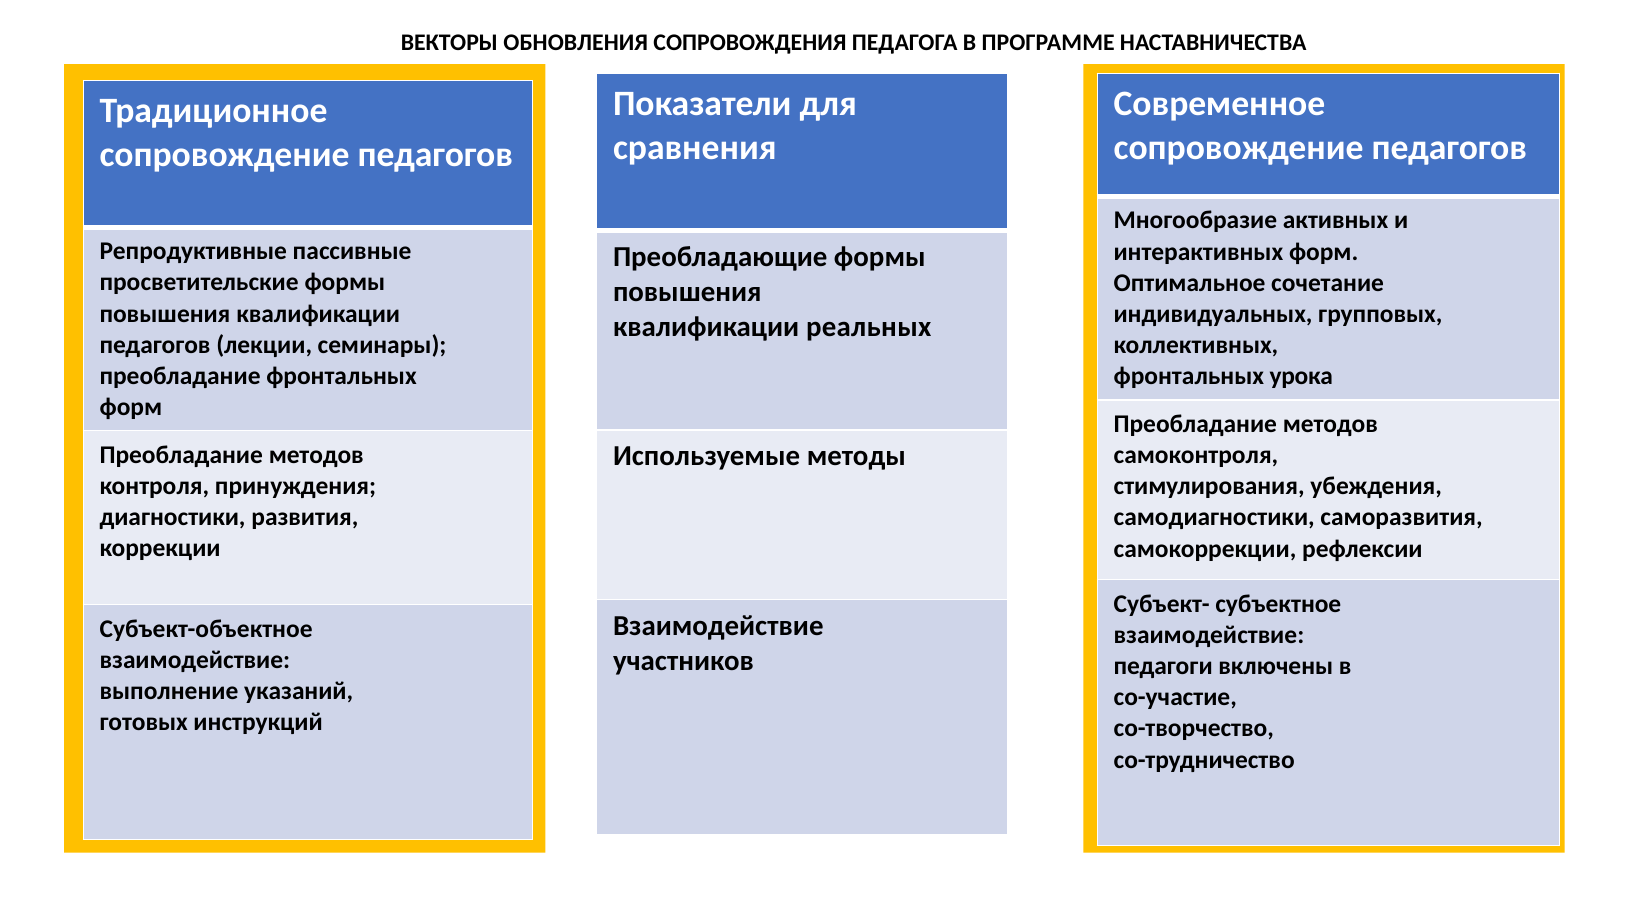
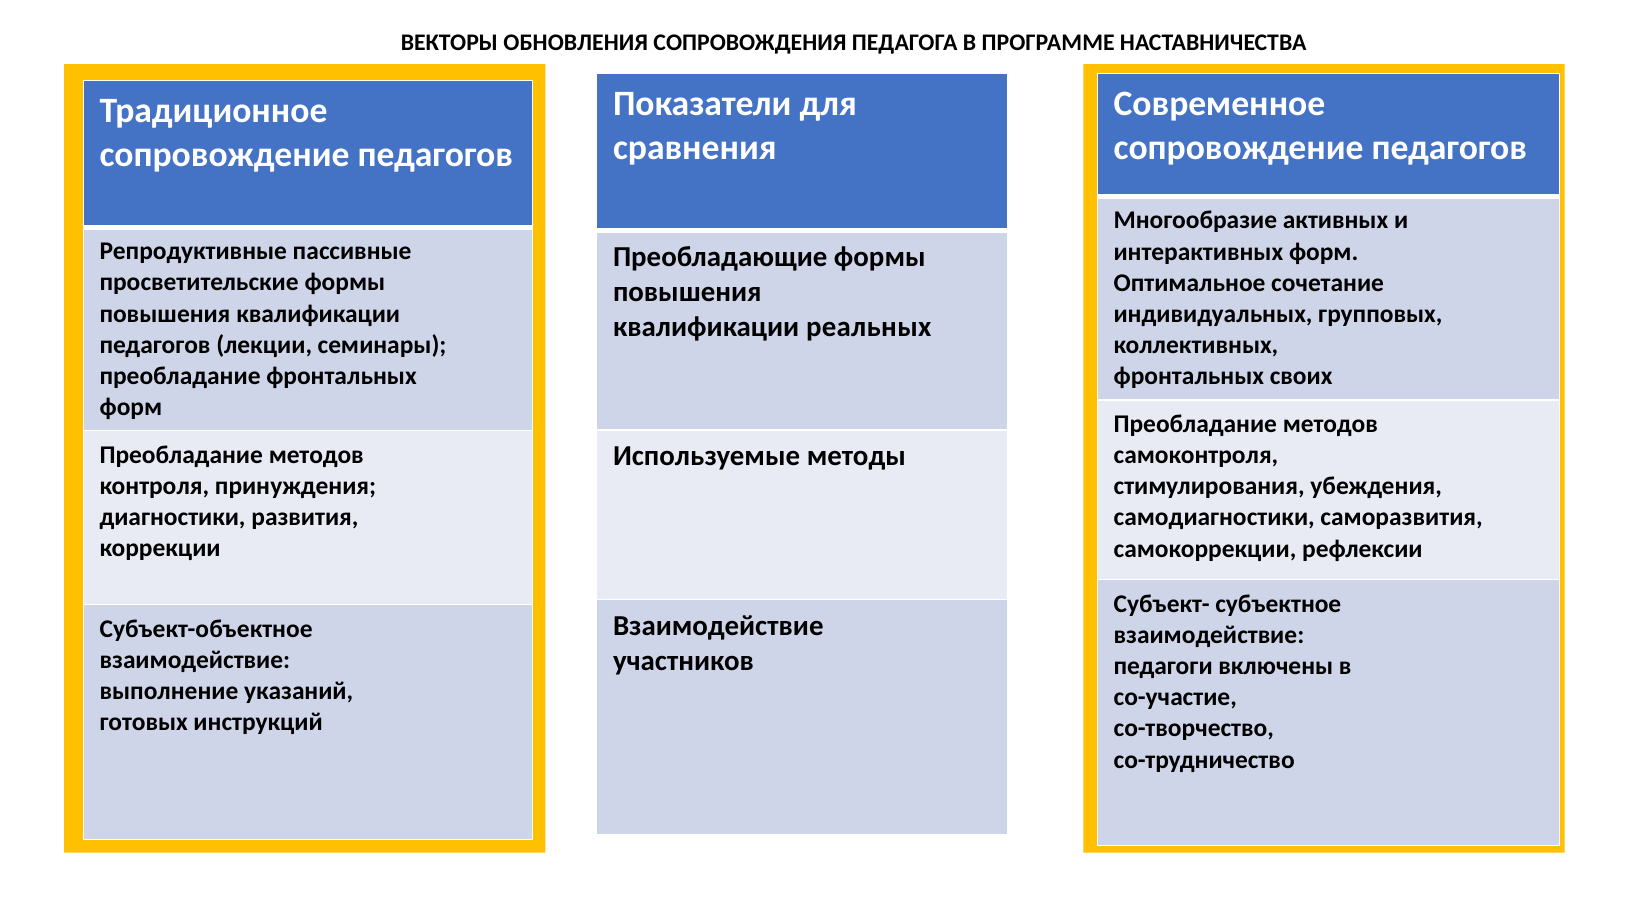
урока: урока -> своих
